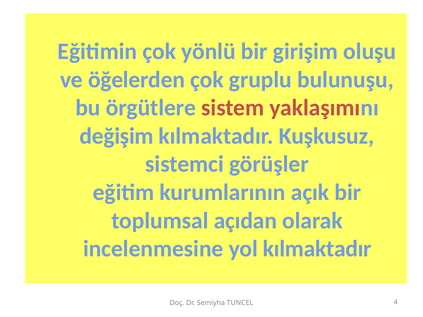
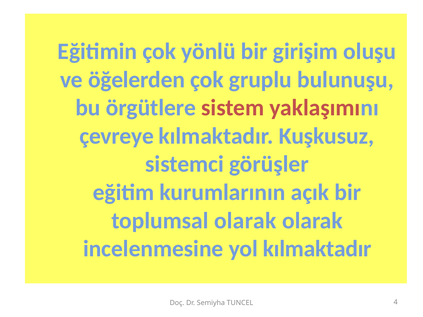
değişim: değişim -> çevreye
toplumsal açıdan: açıdan -> olarak
